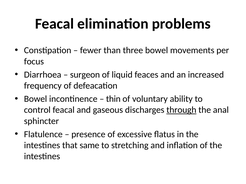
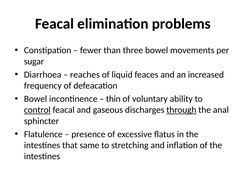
focus: focus -> sugar
surgeon: surgeon -> reaches
control underline: none -> present
